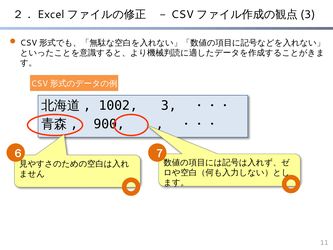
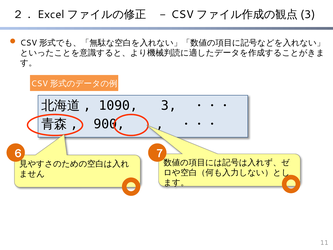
1002: 1002 -> 1090
